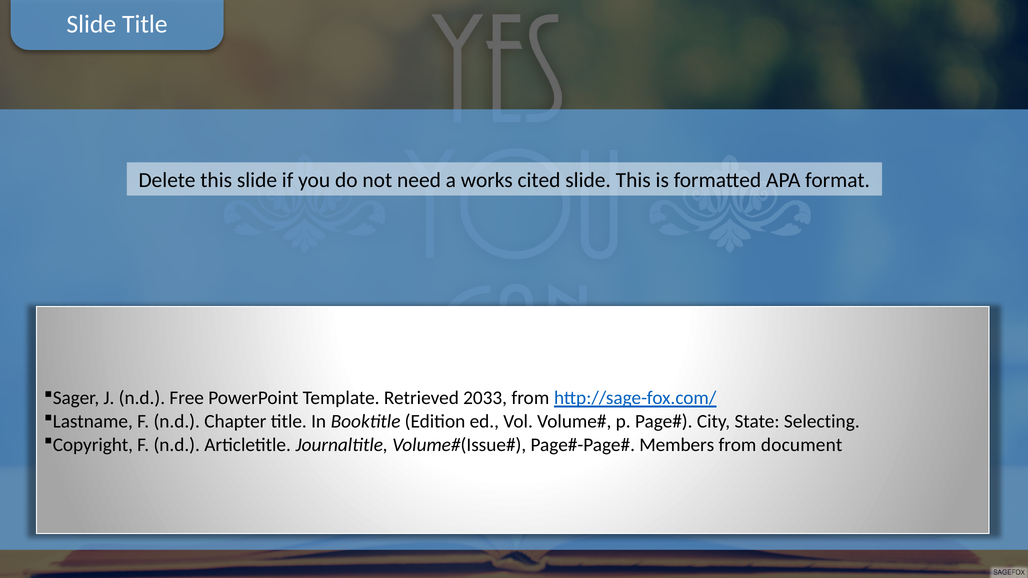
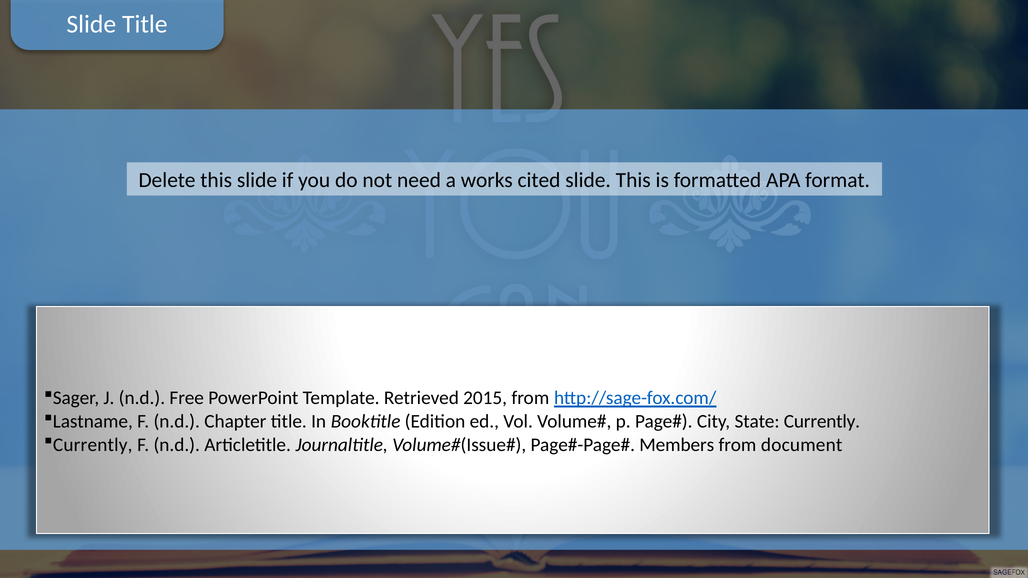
2033: 2033 -> 2015
State Selecting: Selecting -> Currently
Copyright at (93, 445): Copyright -> Currently
